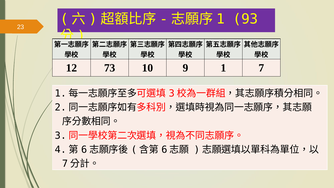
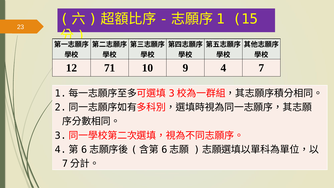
93: 93 -> 15
73: 73 -> 71
9 1: 1 -> 4
